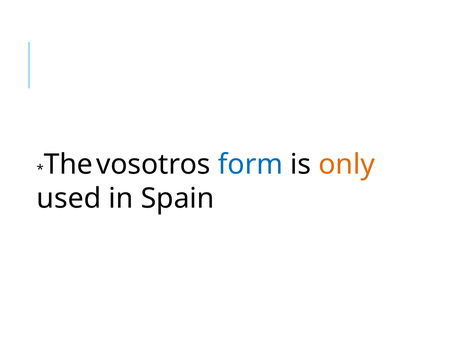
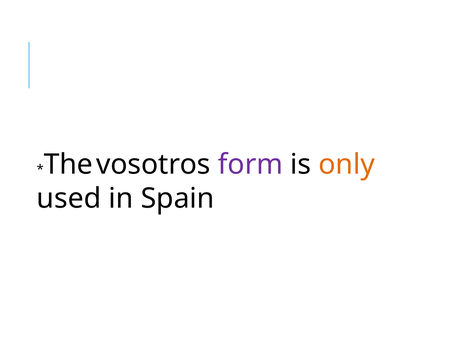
form colour: blue -> purple
